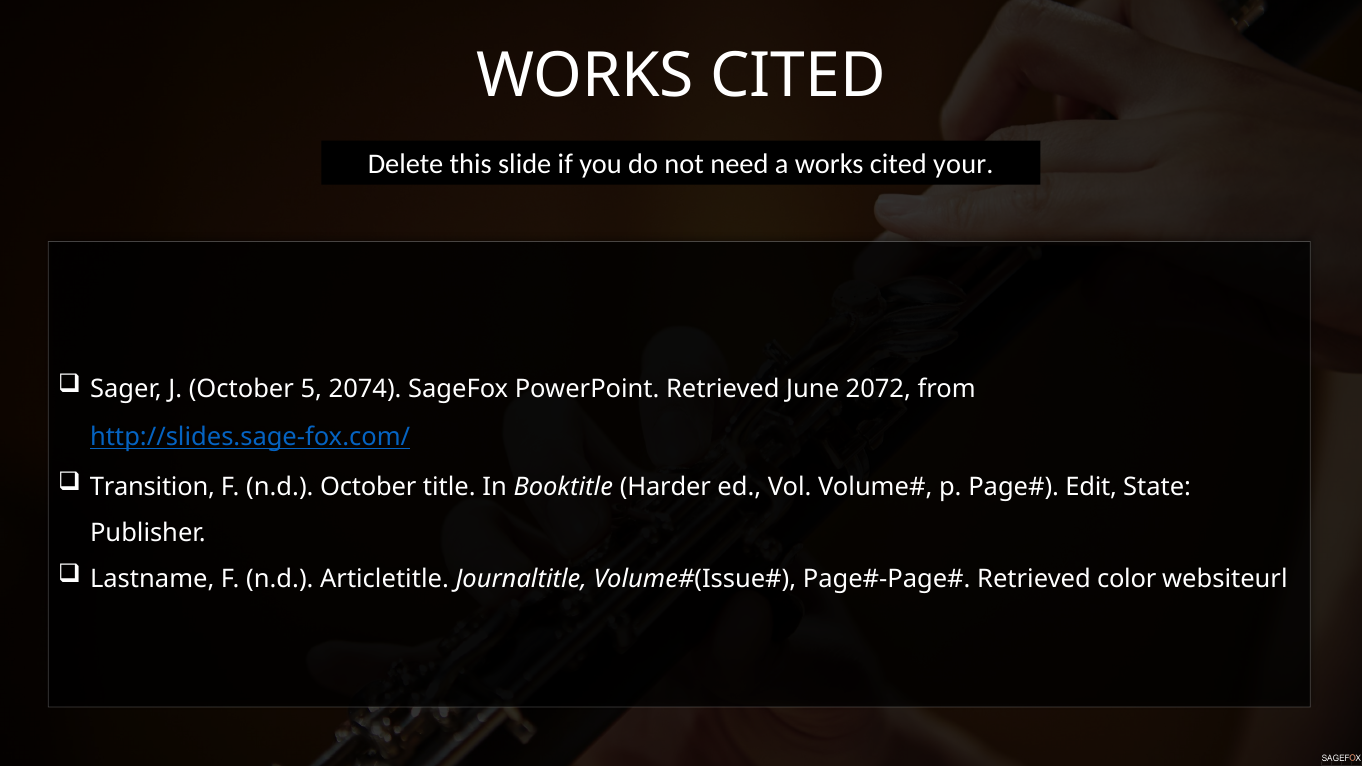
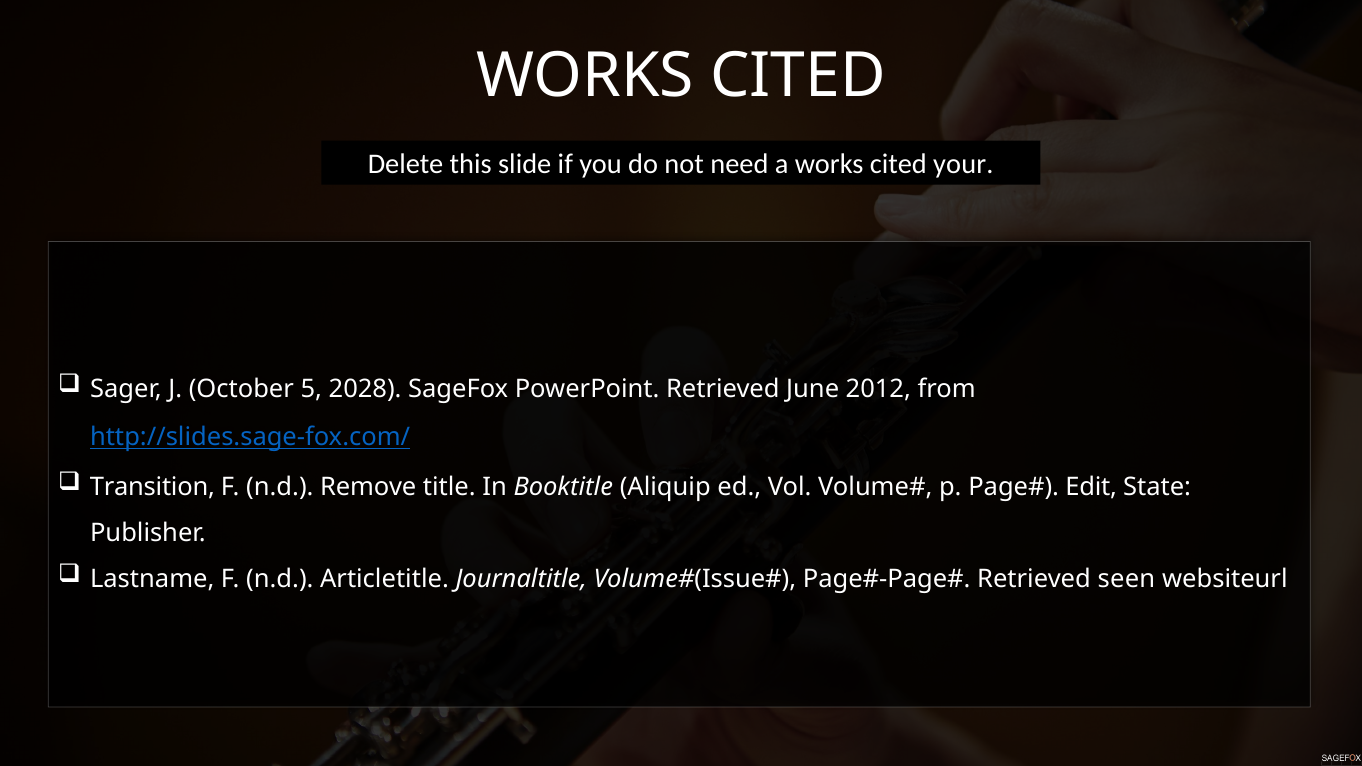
2074: 2074 -> 2028
2072: 2072 -> 2012
n.d October: October -> Remove
Harder: Harder -> Aliquip
color: color -> seen
